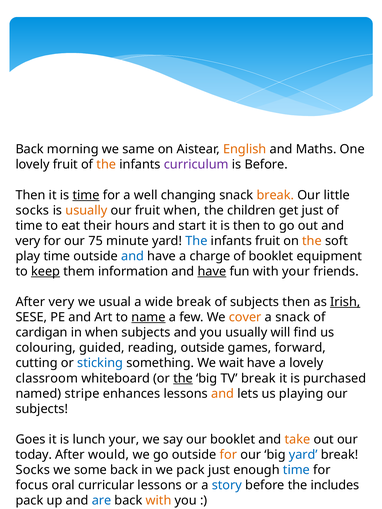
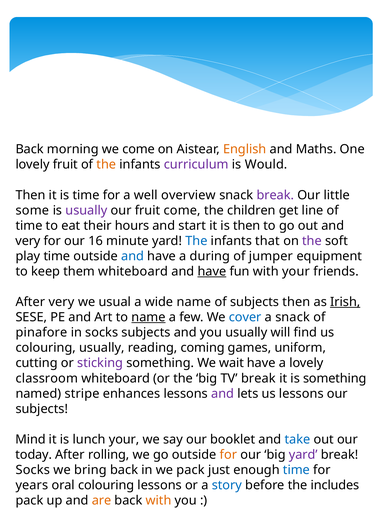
we same: same -> come
is Before: Before -> Would
time at (86, 195) underline: present -> none
changing: changing -> overview
break at (275, 195) colour: orange -> purple
socks at (32, 210): socks -> some
usually at (86, 210) colour: orange -> purple
fruit when: when -> come
get just: just -> line
75: 75 -> 16
infants fruit: fruit -> that
the at (312, 241) colour: orange -> purple
charge: charge -> during
of booklet: booklet -> jumper
keep underline: present -> none
them information: information -> whiteboard
wide break: break -> name
cover colour: orange -> blue
cardigan: cardigan -> pinafore
in when: when -> socks
colouring guided: guided -> usually
reading outside: outside -> coming
forward: forward -> uniform
sticking colour: blue -> purple
the at (183, 379) underline: present -> none
is purchased: purchased -> something
and at (223, 394) colour: orange -> purple
us playing: playing -> lessons
Goes: Goes -> Mind
take colour: orange -> blue
would: would -> rolling
yard at (303, 455) colour: blue -> purple
some: some -> bring
focus: focus -> years
oral curricular: curricular -> colouring
are colour: blue -> orange
